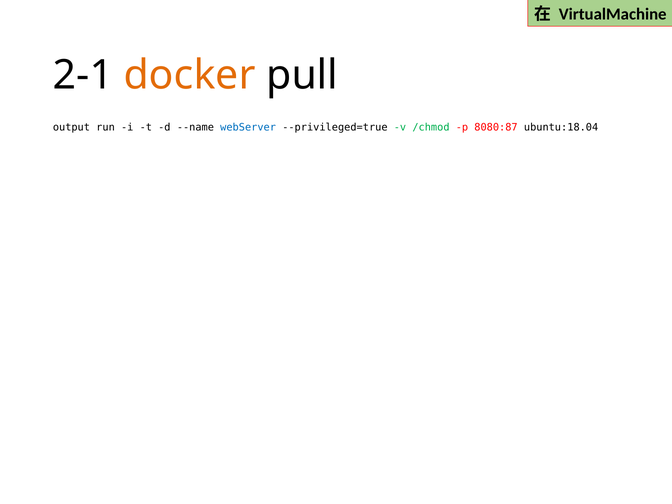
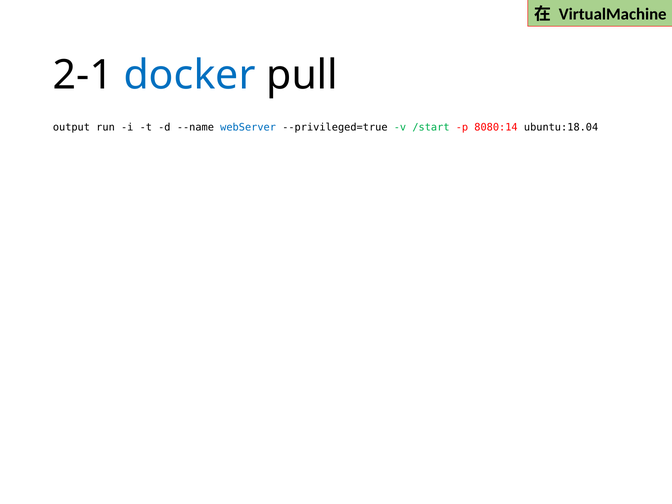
docker colour: orange -> blue
/chmod: /chmod -> /start
8080:87: 8080:87 -> 8080:14
